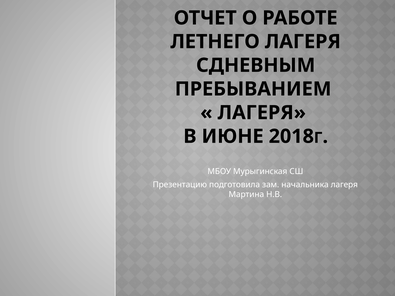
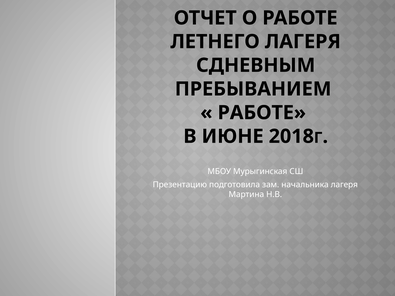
ЛАГЕРЯ at (262, 113): ЛАГЕРЯ -> РАБОТЕ
